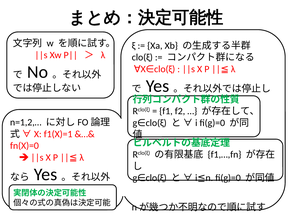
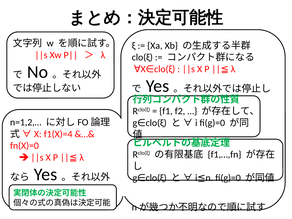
f1(X)=1: f1(X)=1 -> f1(X)=4
